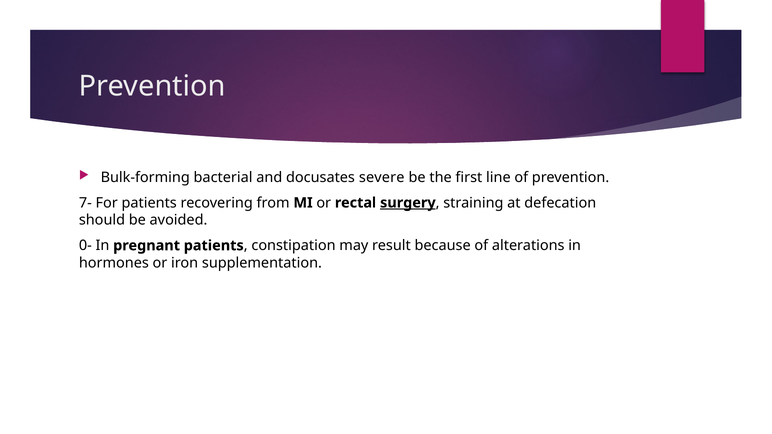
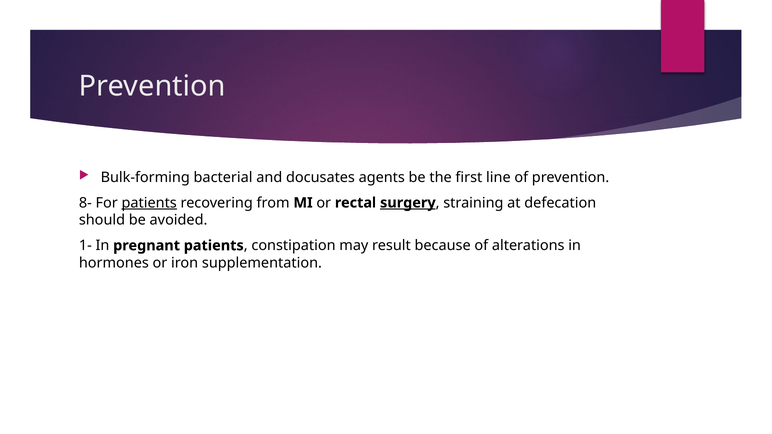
severe: severe -> agents
7-: 7- -> 8-
patients at (149, 203) underline: none -> present
0-: 0- -> 1-
